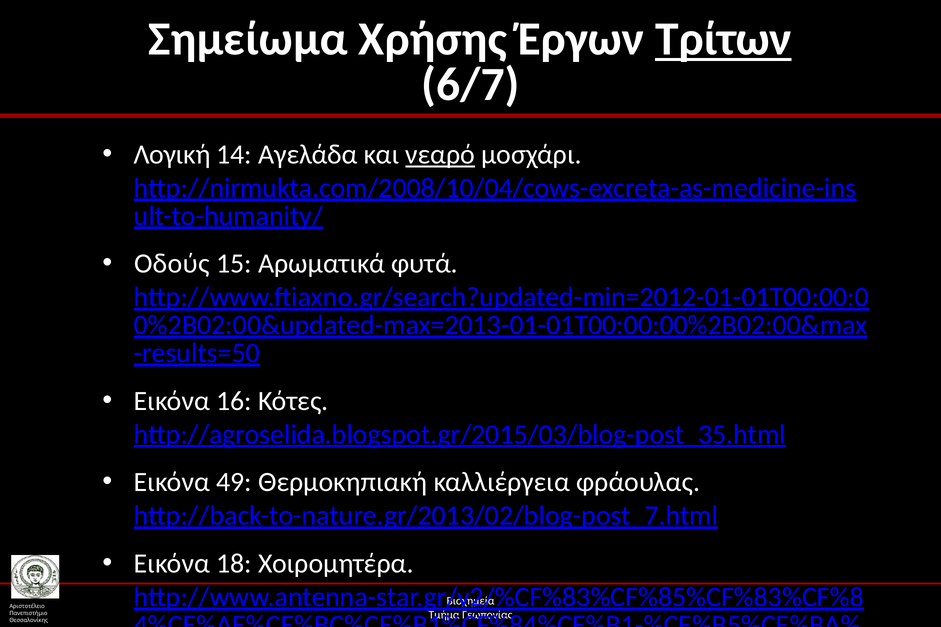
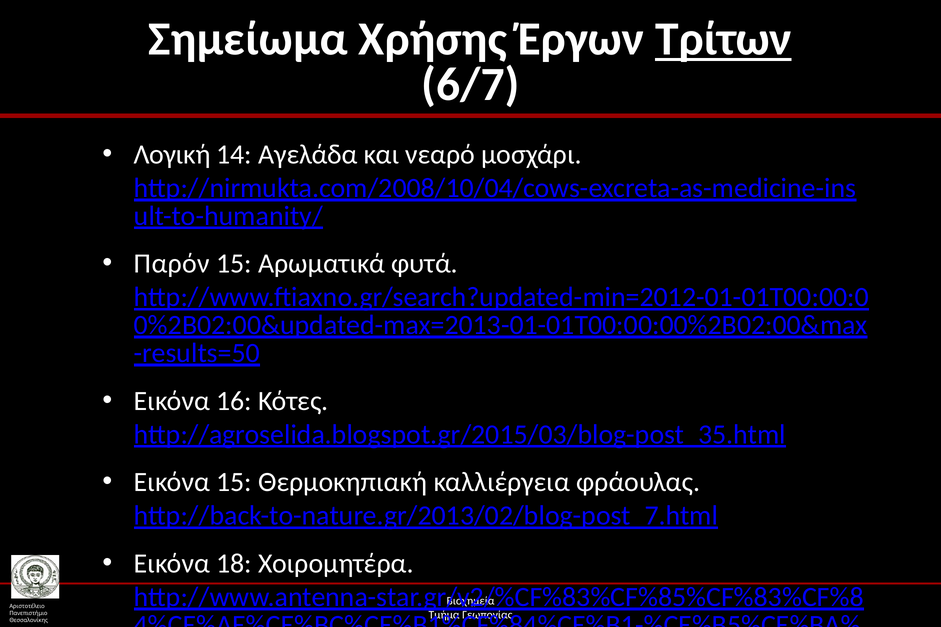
νεαρό underline: present -> none
Οδούς: Οδούς -> Παρόν
Εικόνα 49: 49 -> 15
